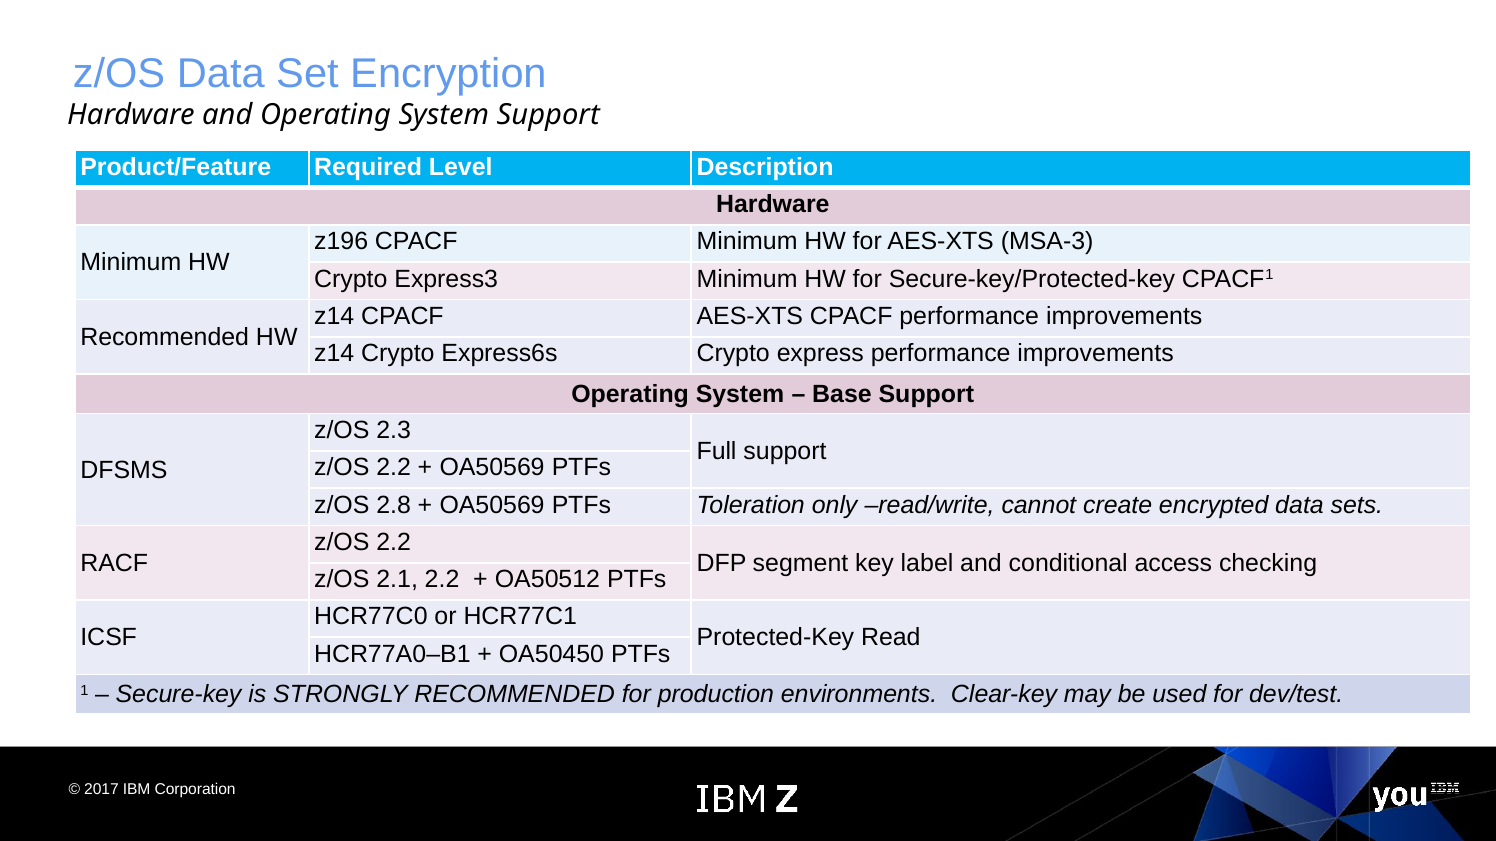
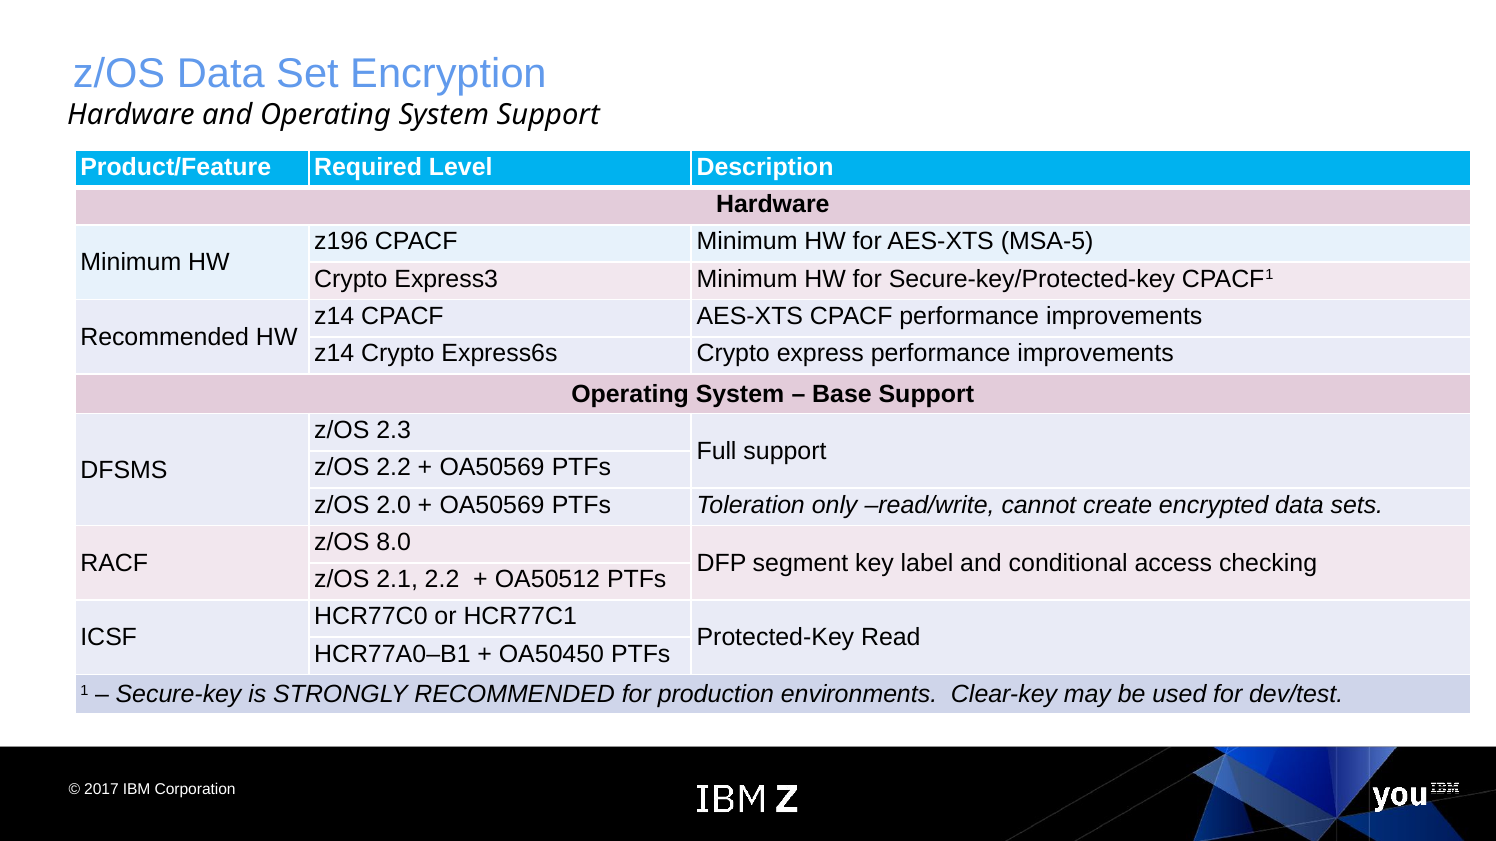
MSA-3: MSA-3 -> MSA-5
2.8: 2.8 -> 2.0
2.2 at (394, 542): 2.2 -> 8.0
